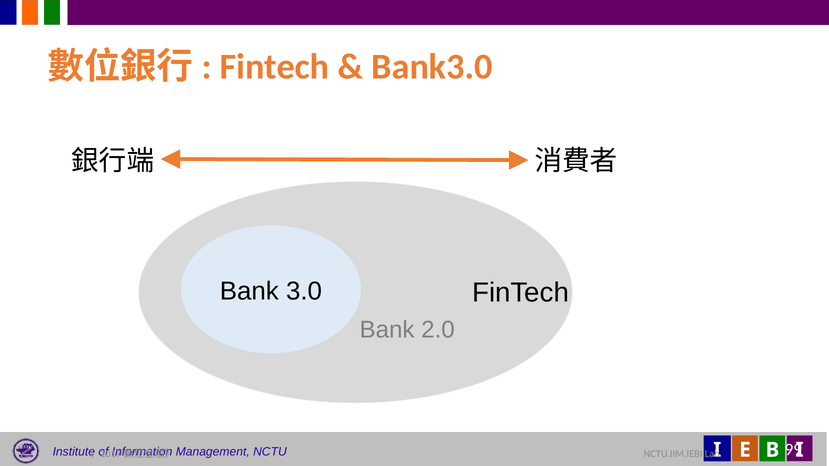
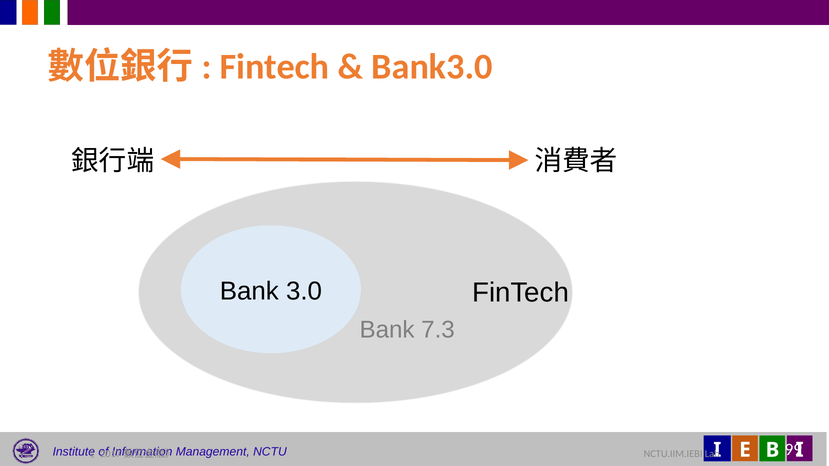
2.0: 2.0 -> 7.3
